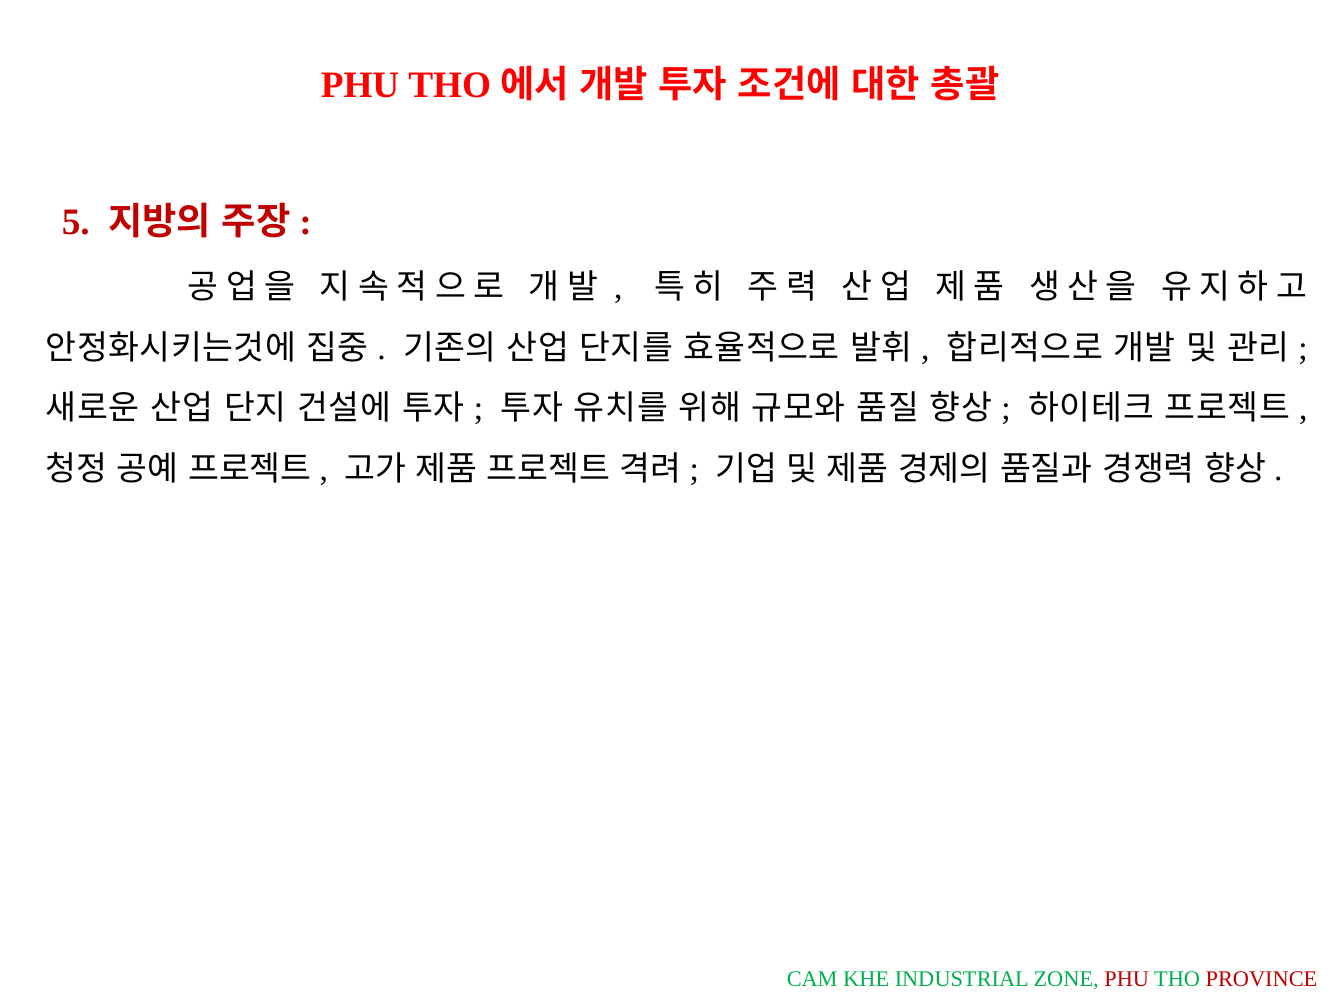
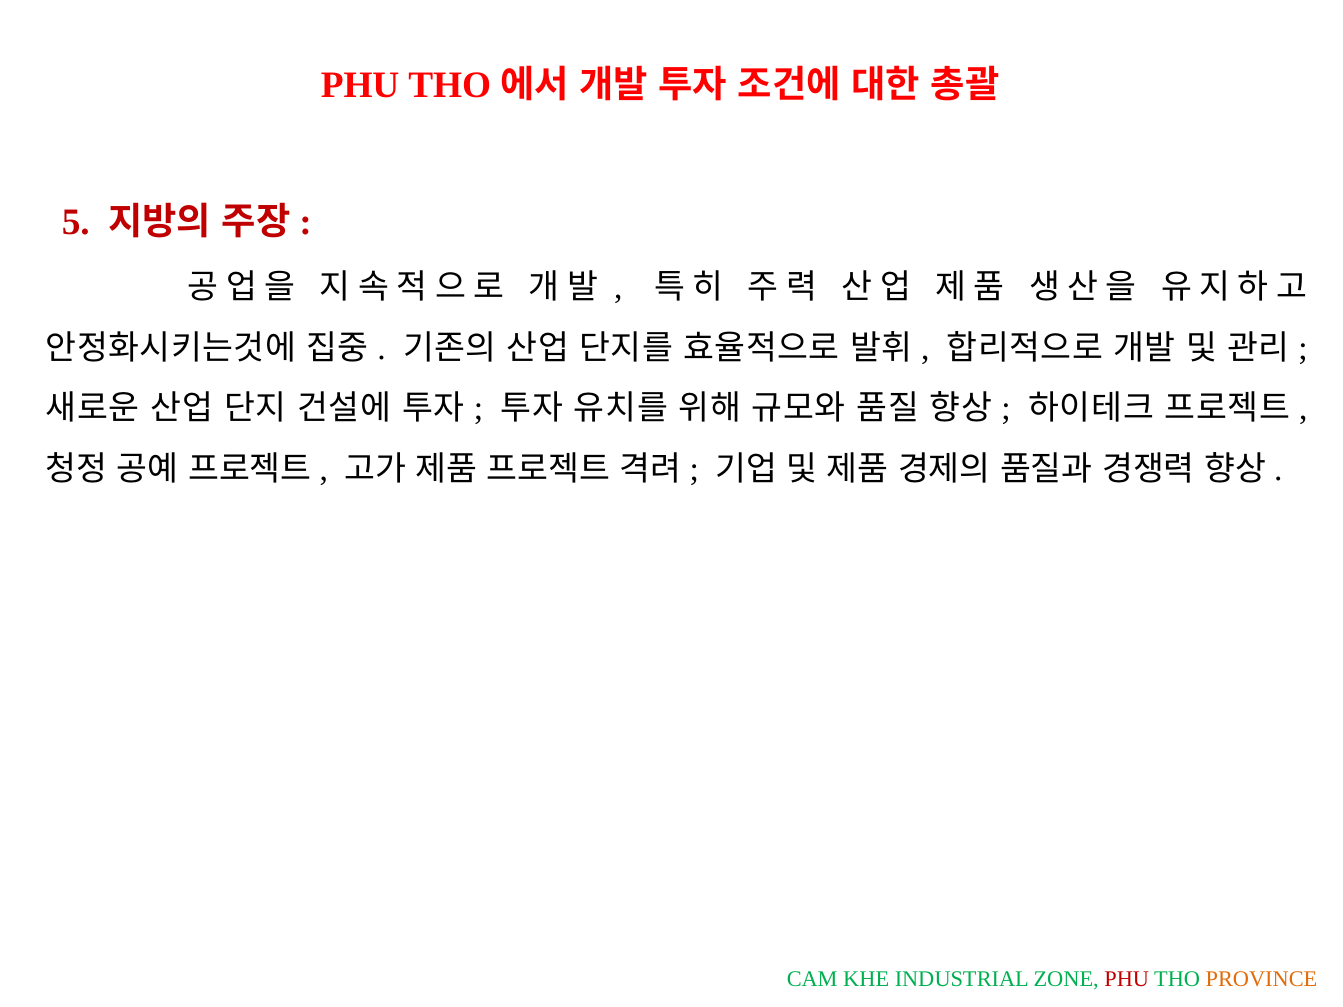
PROVINCE colour: red -> orange
